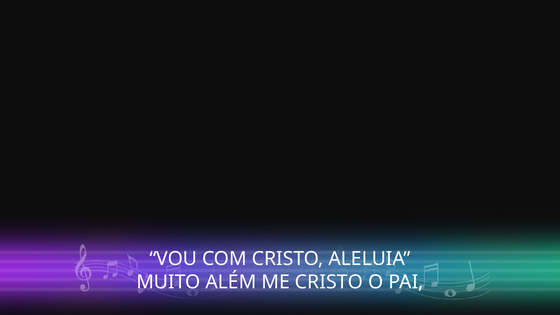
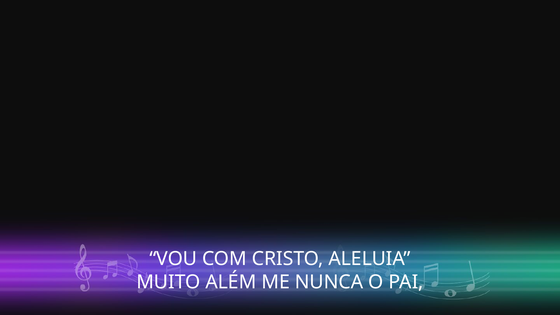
ME CRISTO: CRISTO -> NUNCA
